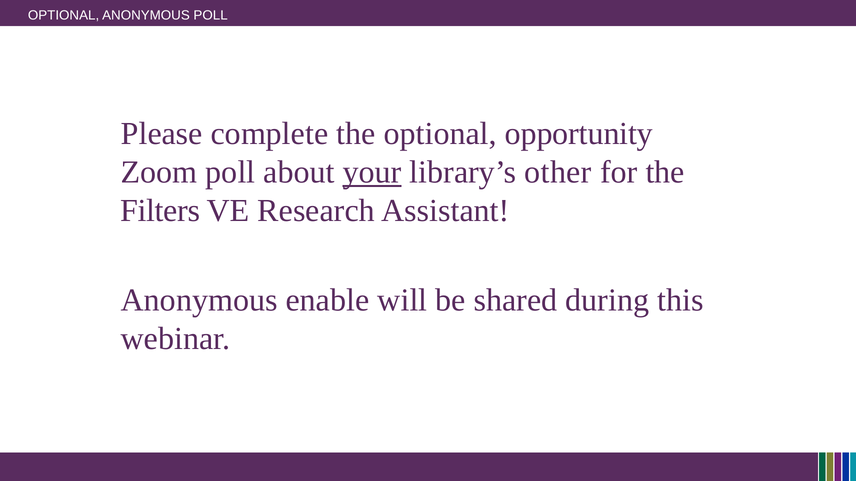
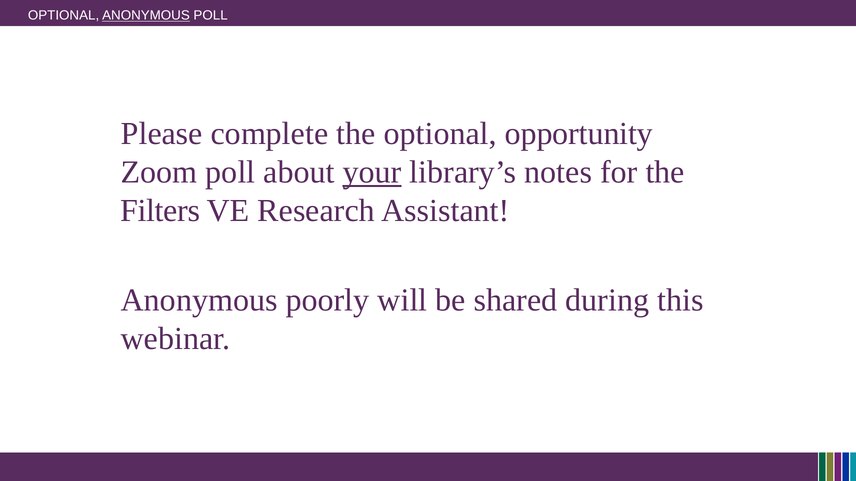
ANONYMOUS at (146, 15) underline: none -> present
other: other -> notes
enable: enable -> poorly
